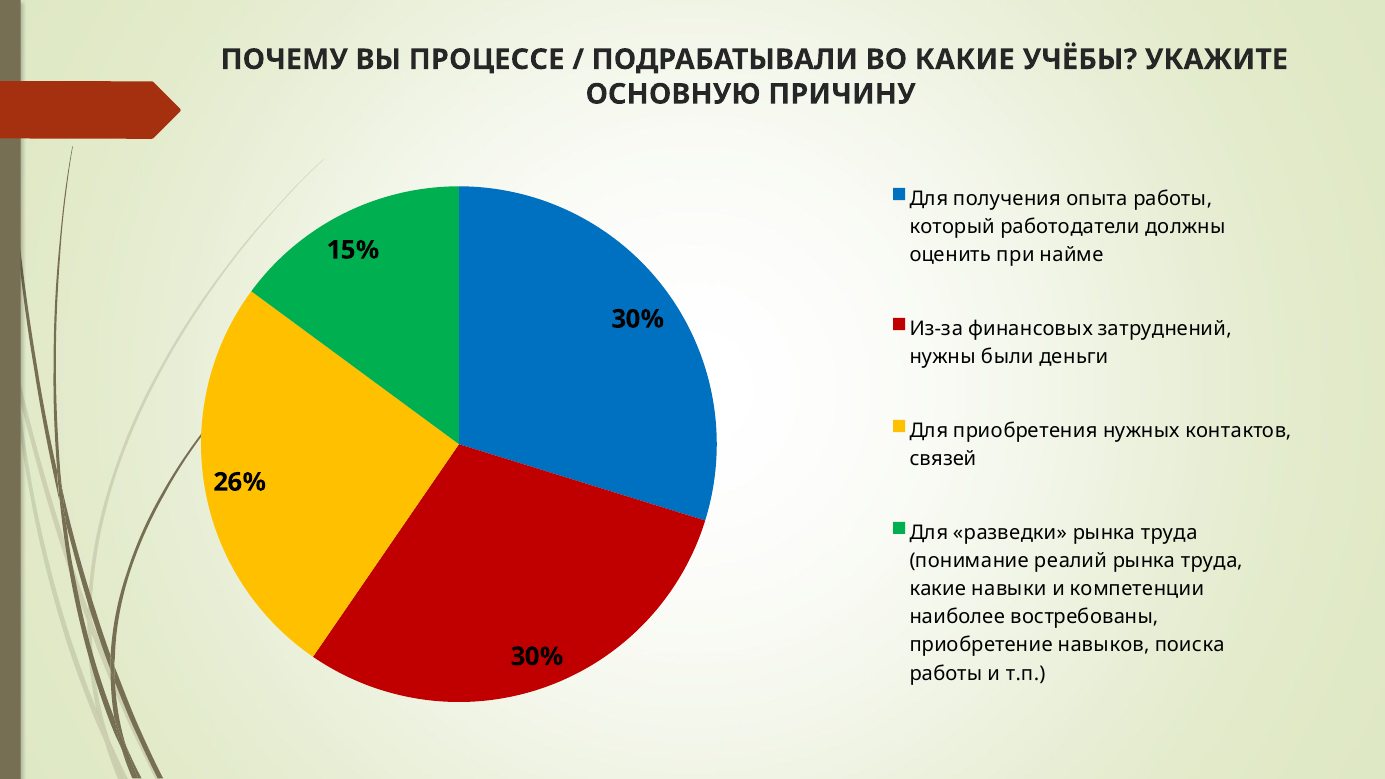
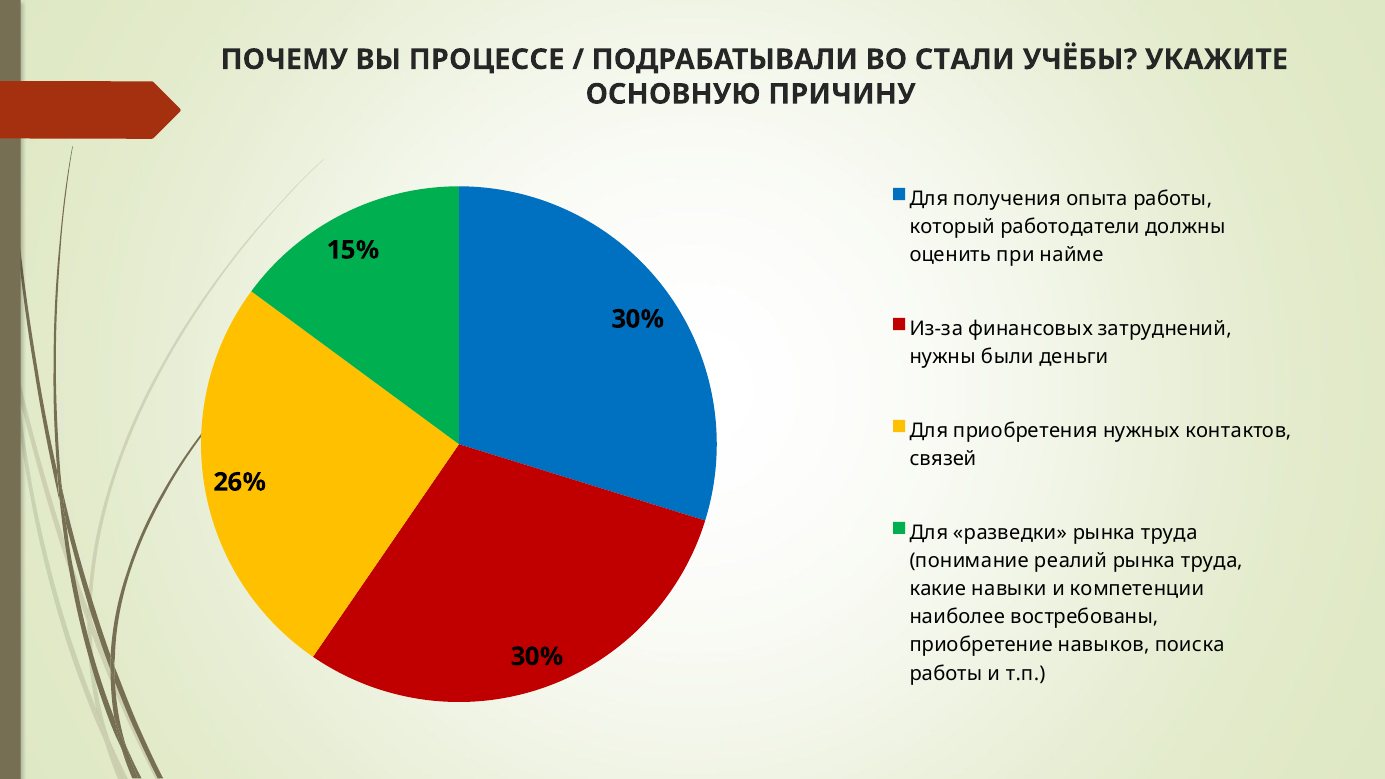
ВО КАКИЕ: КАКИЕ -> СТАЛИ
